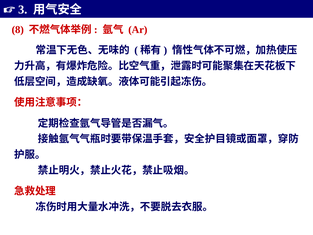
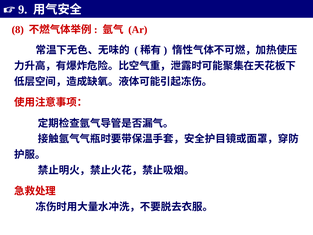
3: 3 -> 9
